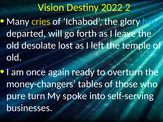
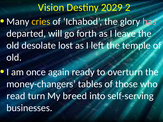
2022: 2022 -> 2029
has colour: light blue -> pink
pure: pure -> read
spoke: spoke -> breed
